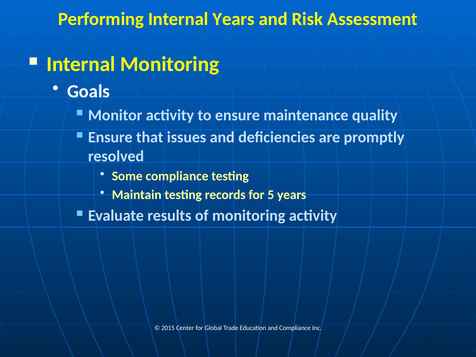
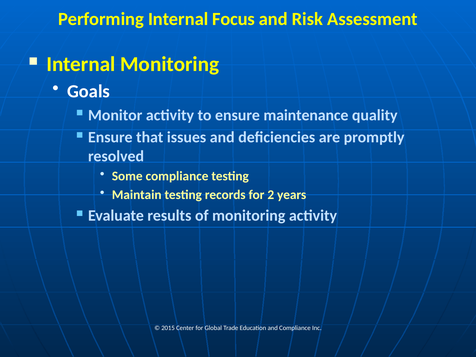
Internal Years: Years -> Focus
5: 5 -> 2
